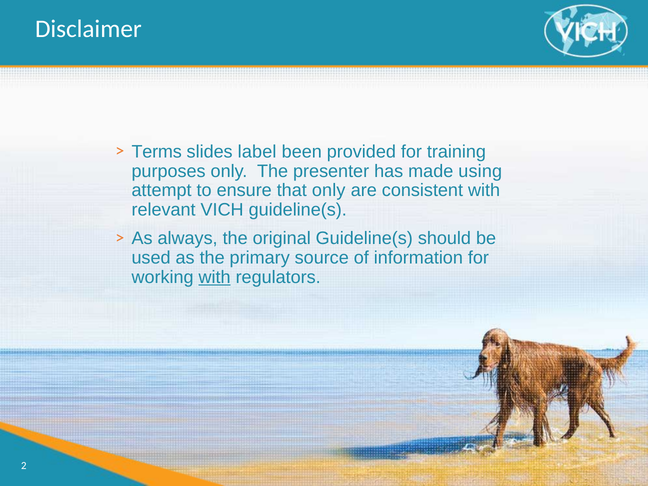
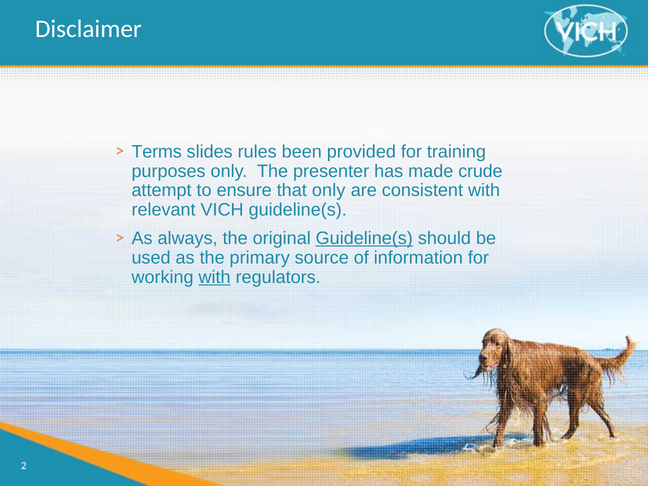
label: label -> rules
using: using -> crude
Guideline(s at (364, 238) underline: none -> present
